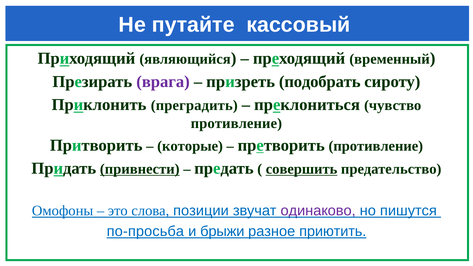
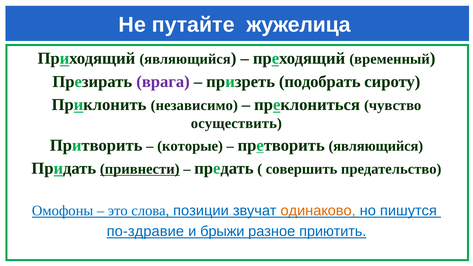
кассовый: кассовый -> жужелица
преградить: преградить -> независимо
противление at (236, 123): противление -> осуществить
претворить противление: противление -> являющийся
совершить underline: present -> none
одинаково colour: purple -> orange
по-просьба: по-просьба -> по-здравие
